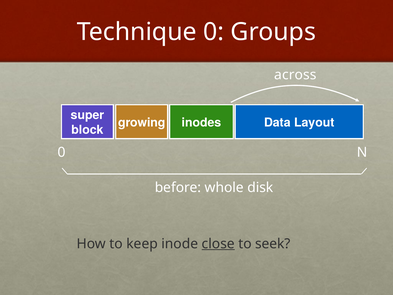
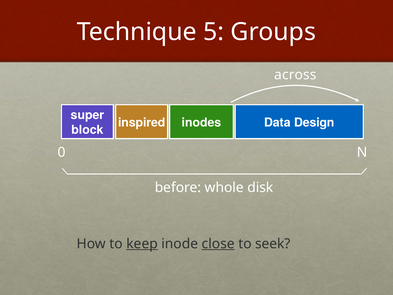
Technique 0: 0 -> 5
growing: growing -> inspired
Layout: Layout -> Design
keep underline: none -> present
